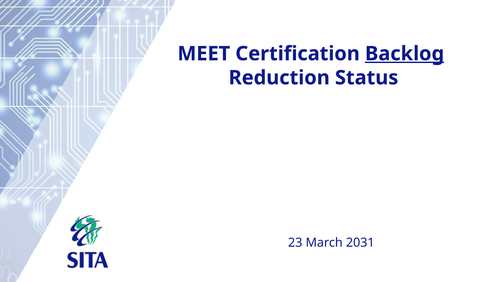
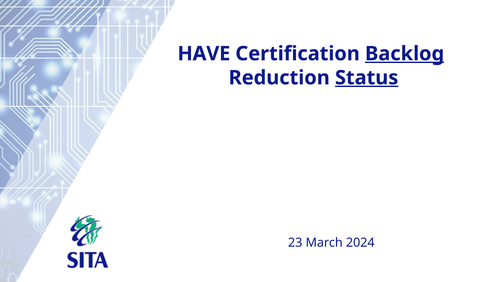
MEET: MEET -> HAVE
Status underline: none -> present
2031: 2031 -> 2024
